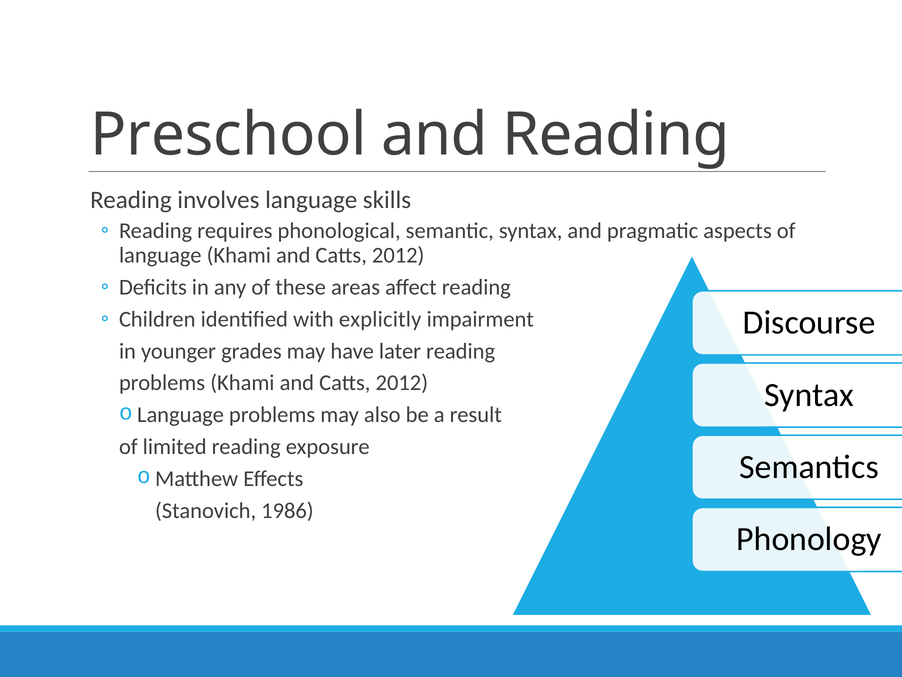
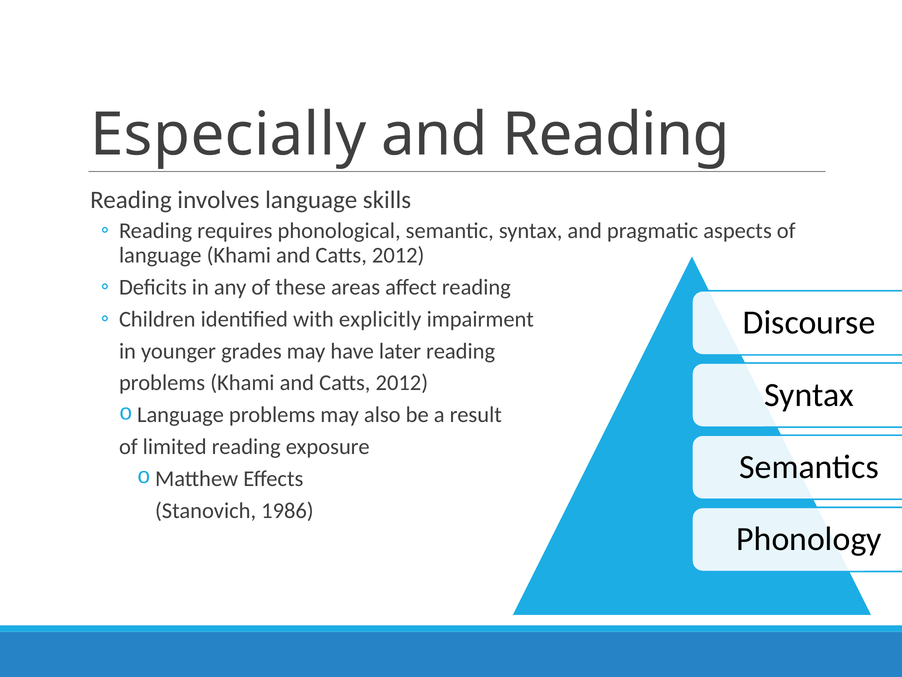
Preschool: Preschool -> Especially
